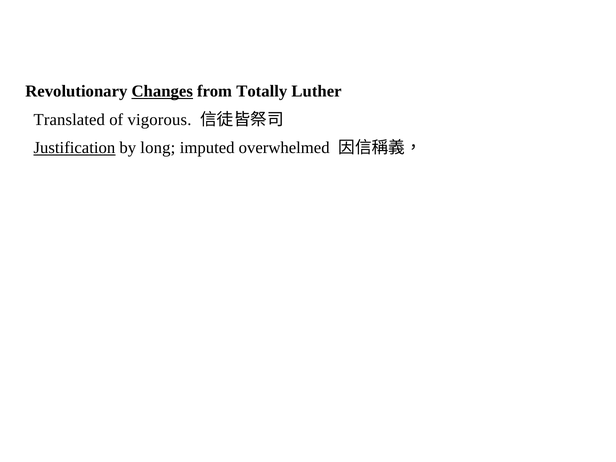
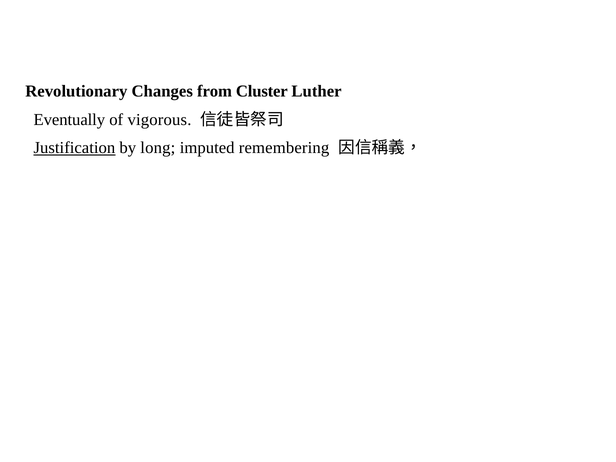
Changes underline: present -> none
Totally: Totally -> Cluster
Translated: Translated -> Eventually
overwhelmed: overwhelmed -> remembering
